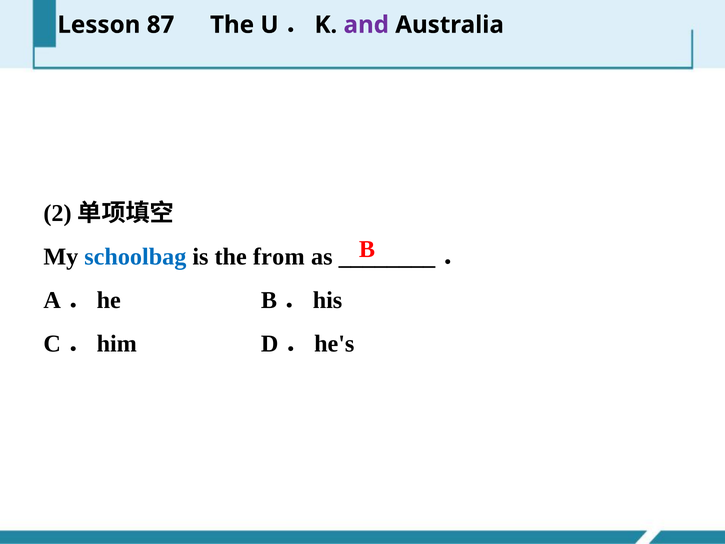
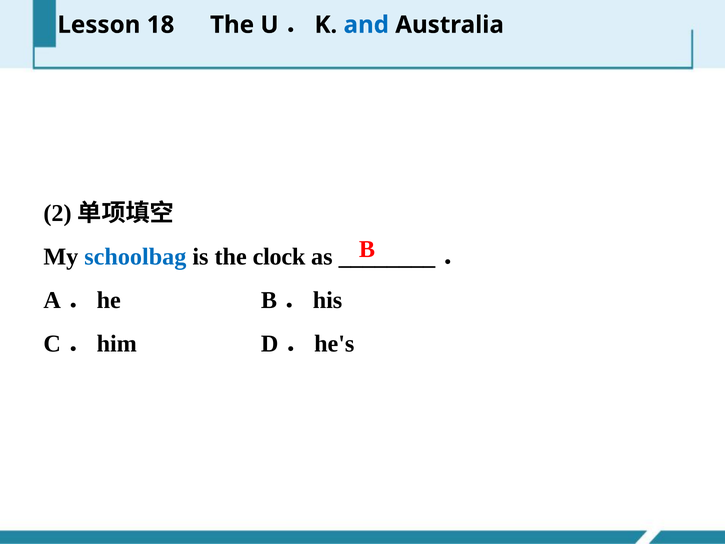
87: 87 -> 18
and colour: purple -> blue
from: from -> clock
